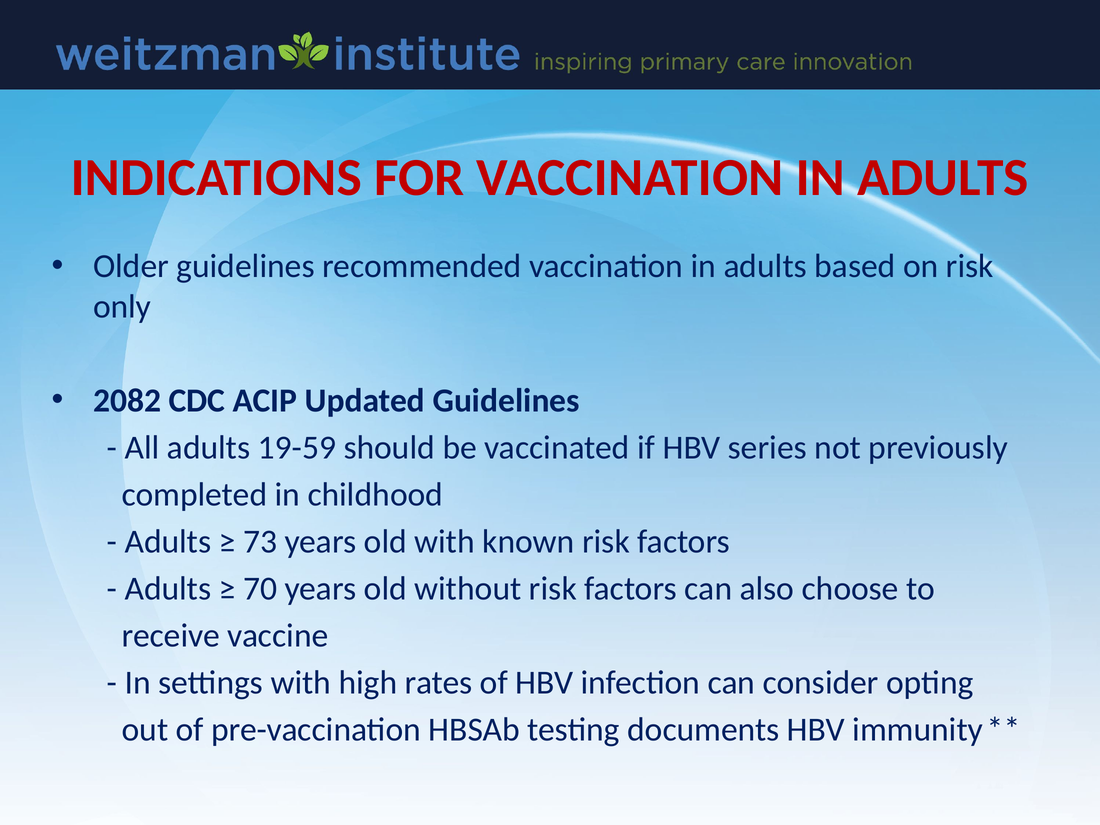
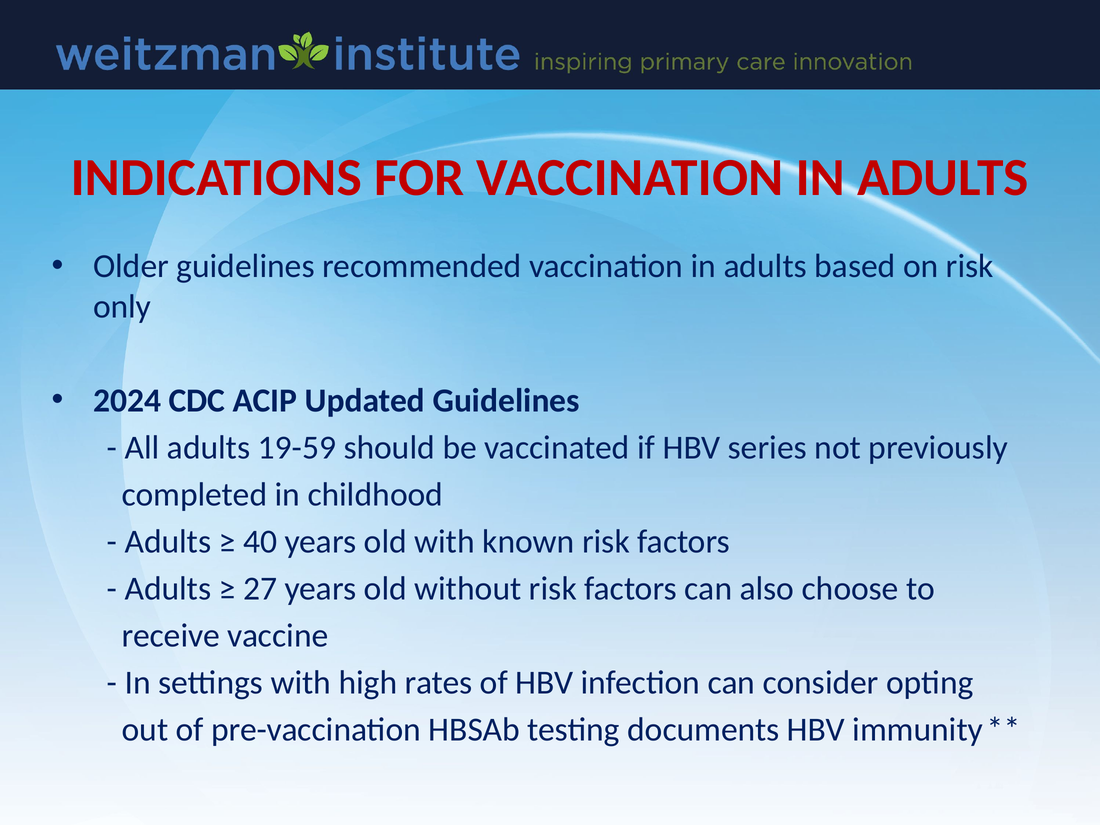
2082: 2082 -> 2024
73: 73 -> 40
70: 70 -> 27
